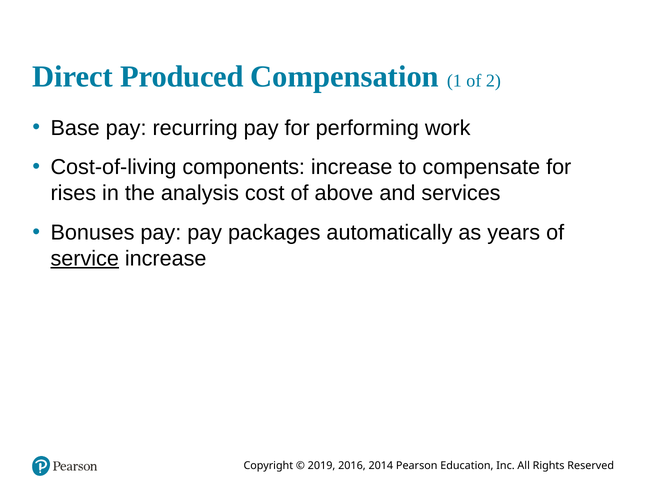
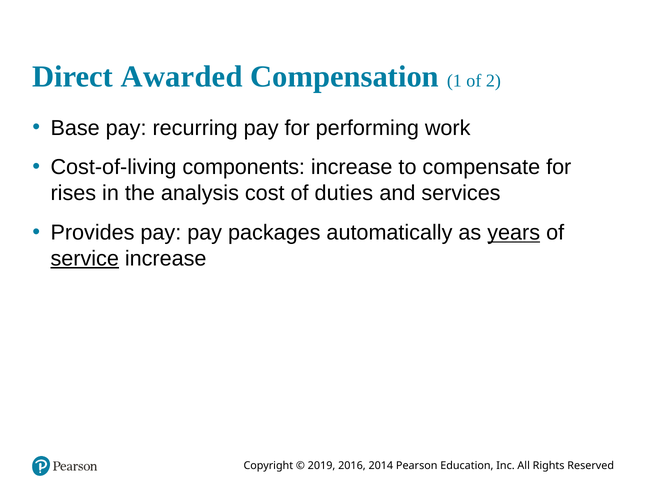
Produced: Produced -> Awarded
above: above -> duties
Bonuses: Bonuses -> Provides
years underline: none -> present
